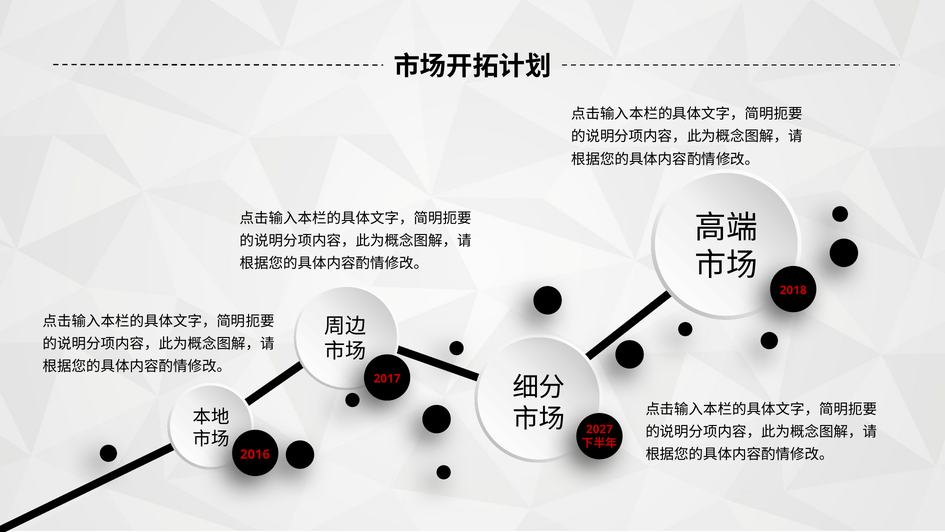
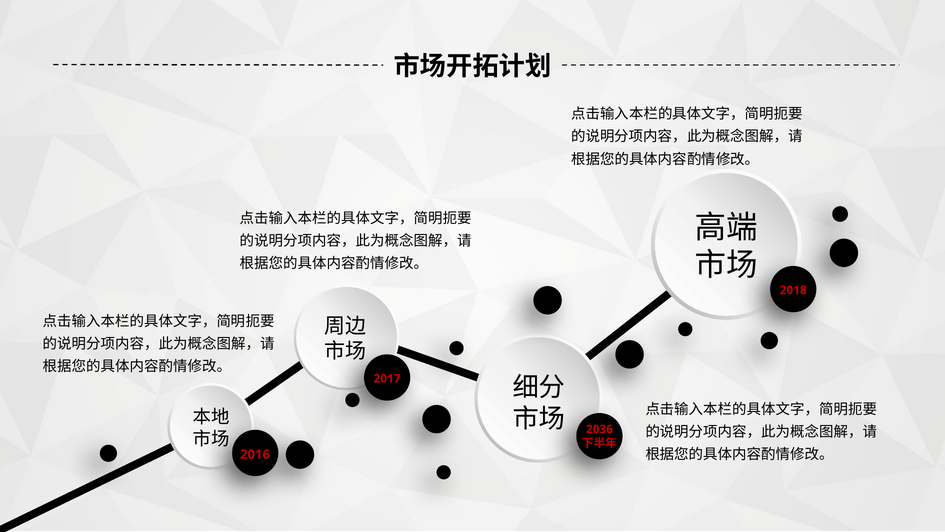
2027: 2027 -> 2036
